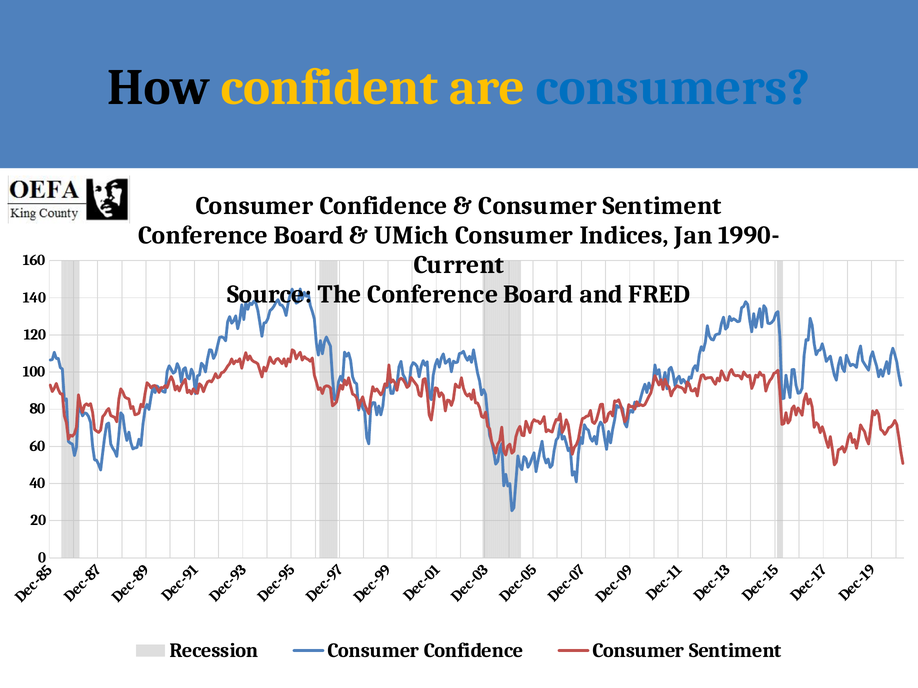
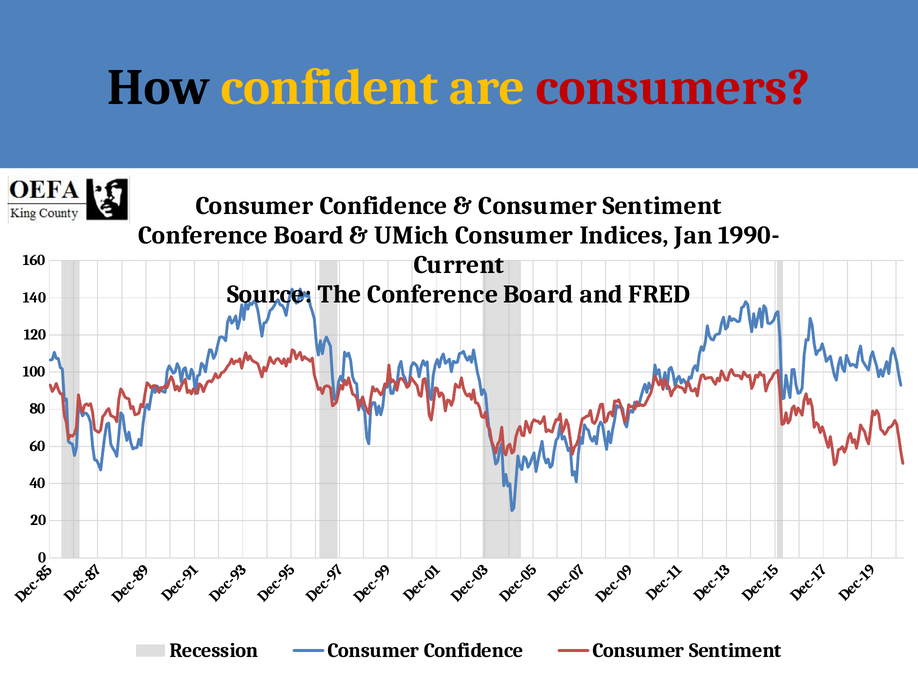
consumers colour: blue -> red
